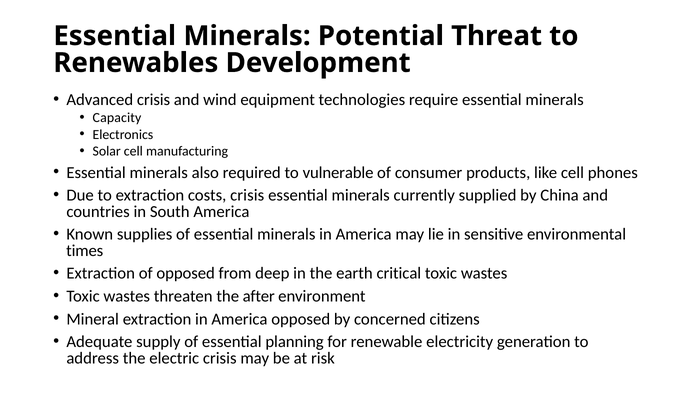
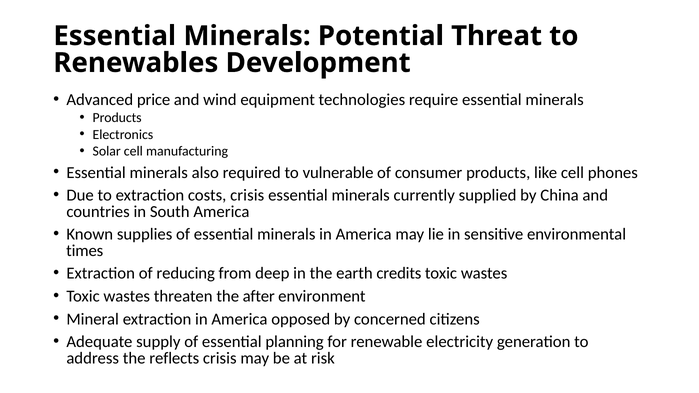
Advanced crisis: crisis -> price
Capacity at (117, 118): Capacity -> Products
of opposed: opposed -> reducing
critical: critical -> credits
electric: electric -> reflects
